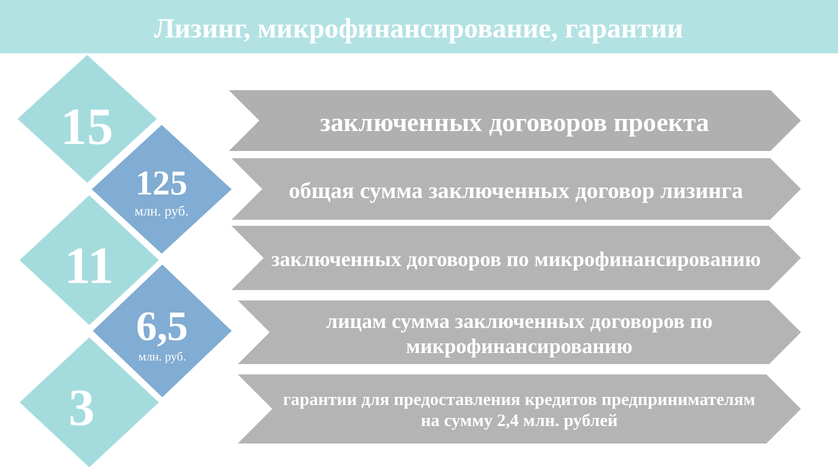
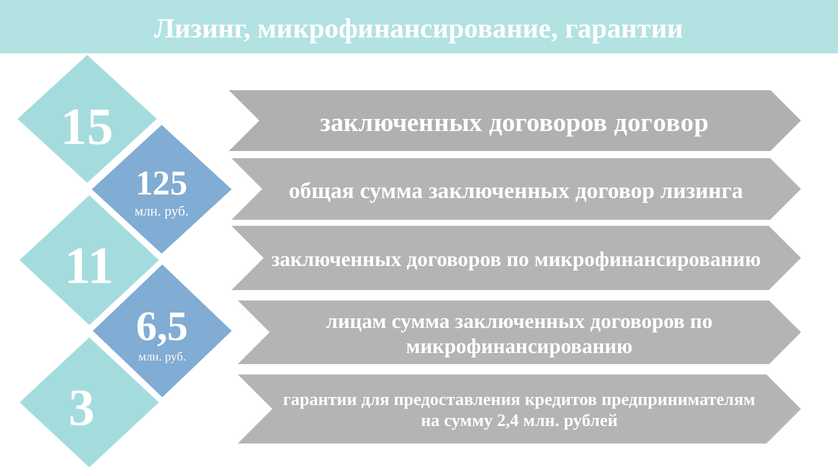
договоров проекта: проекта -> договор
